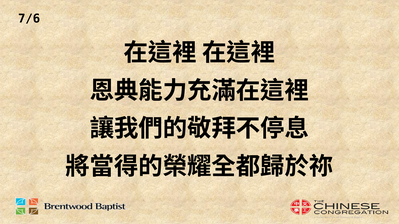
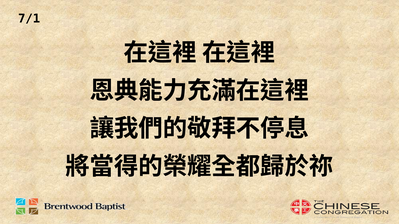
7/6: 7/6 -> 7/1
